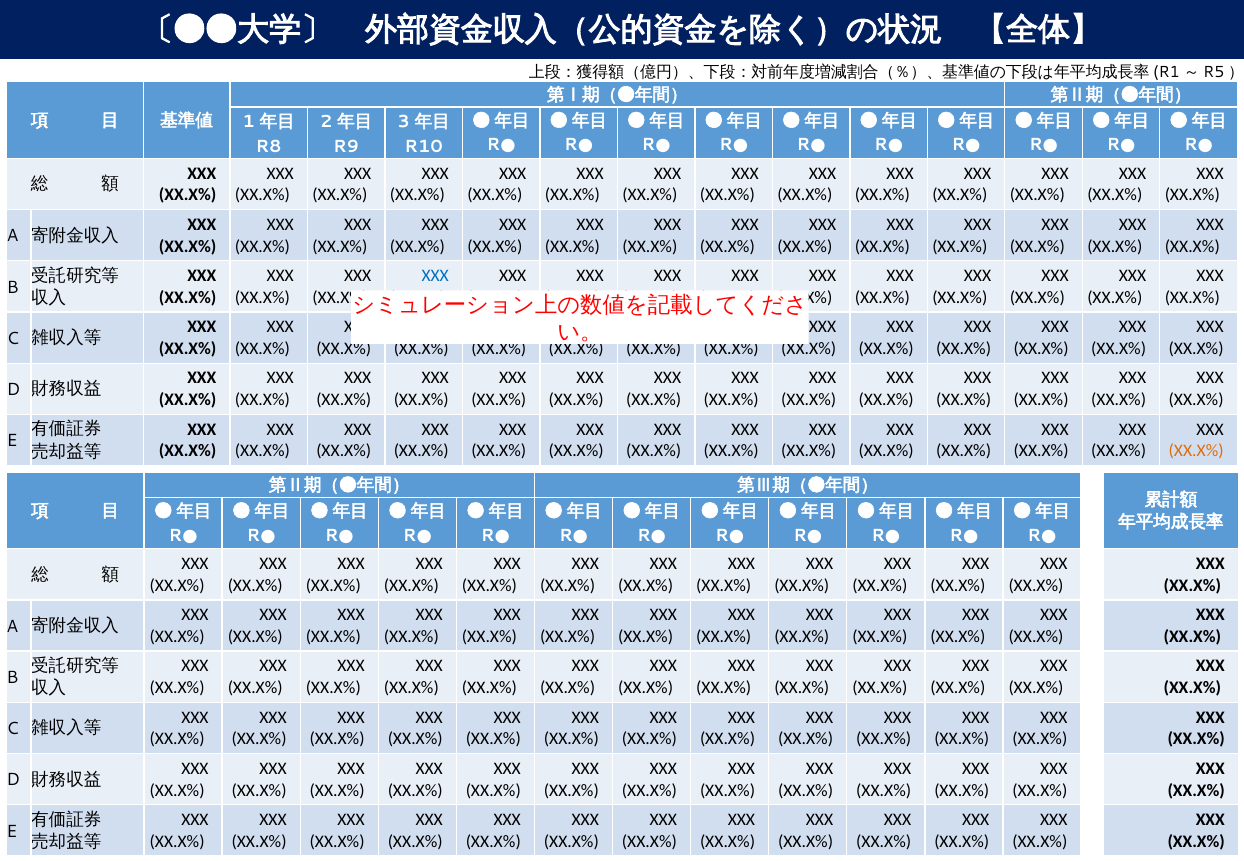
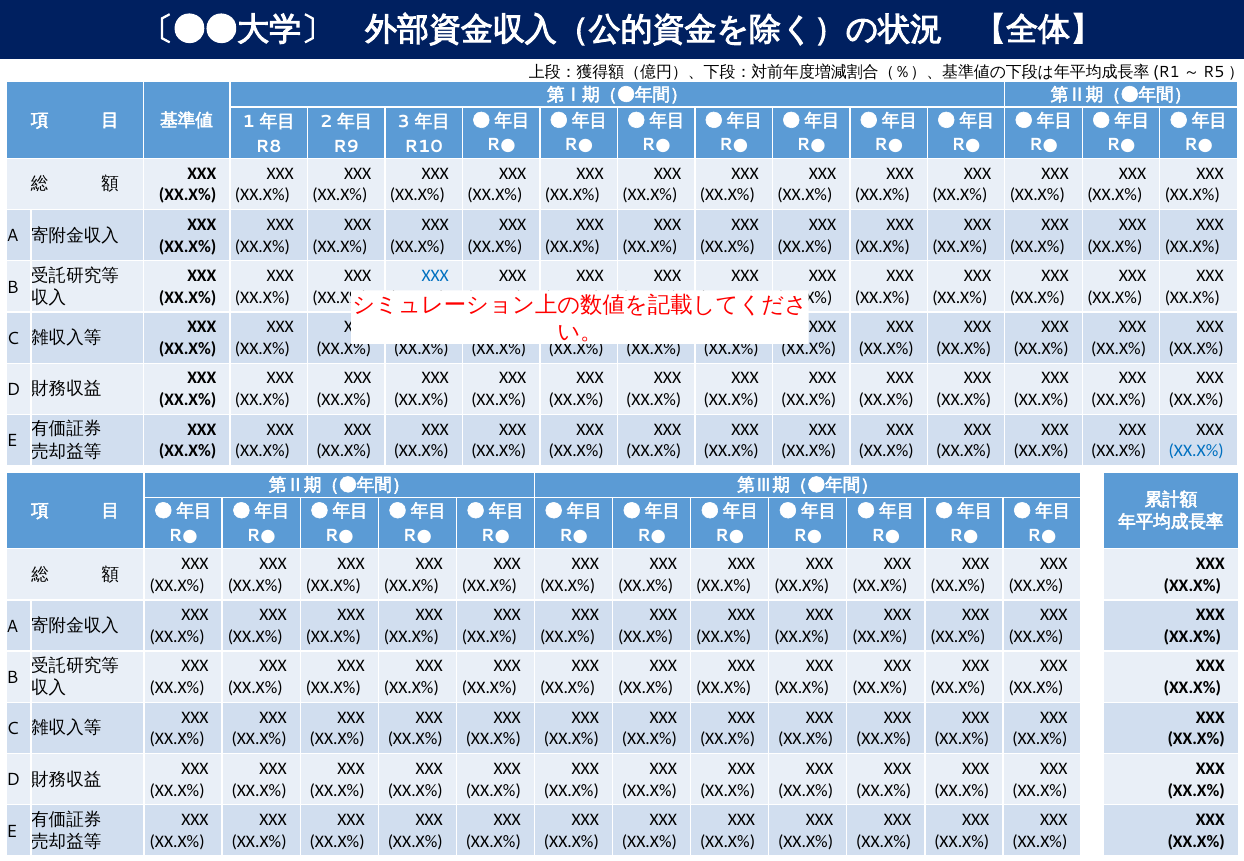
XX.X% at (1196, 451) colour: orange -> blue
